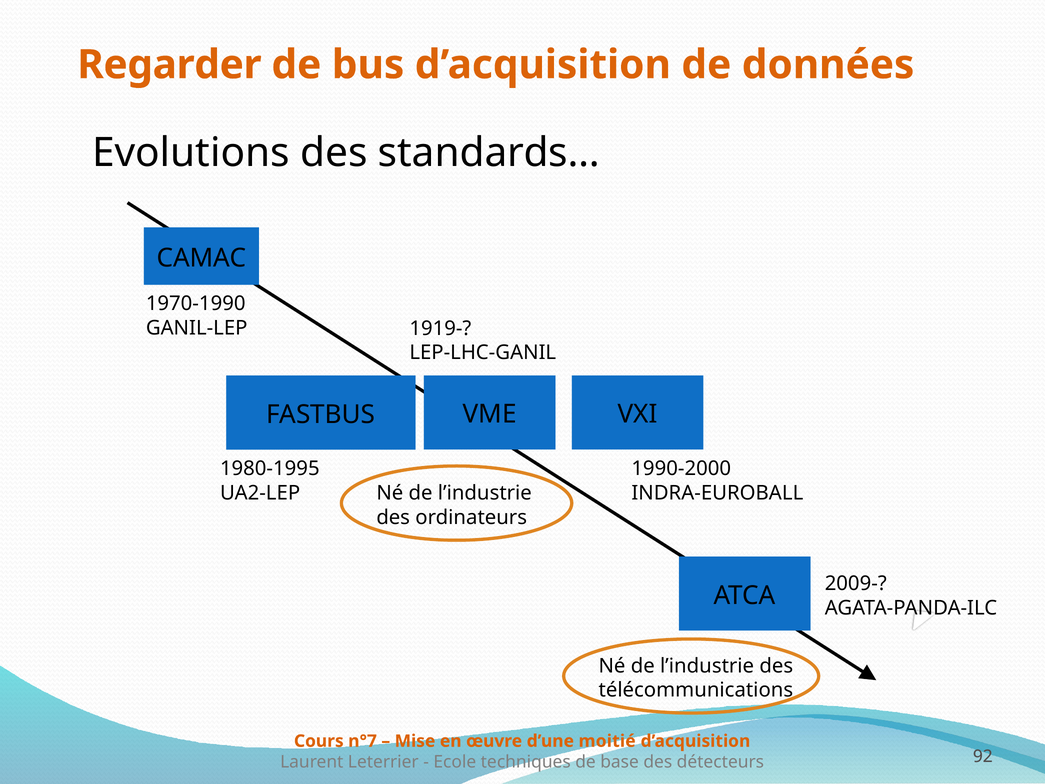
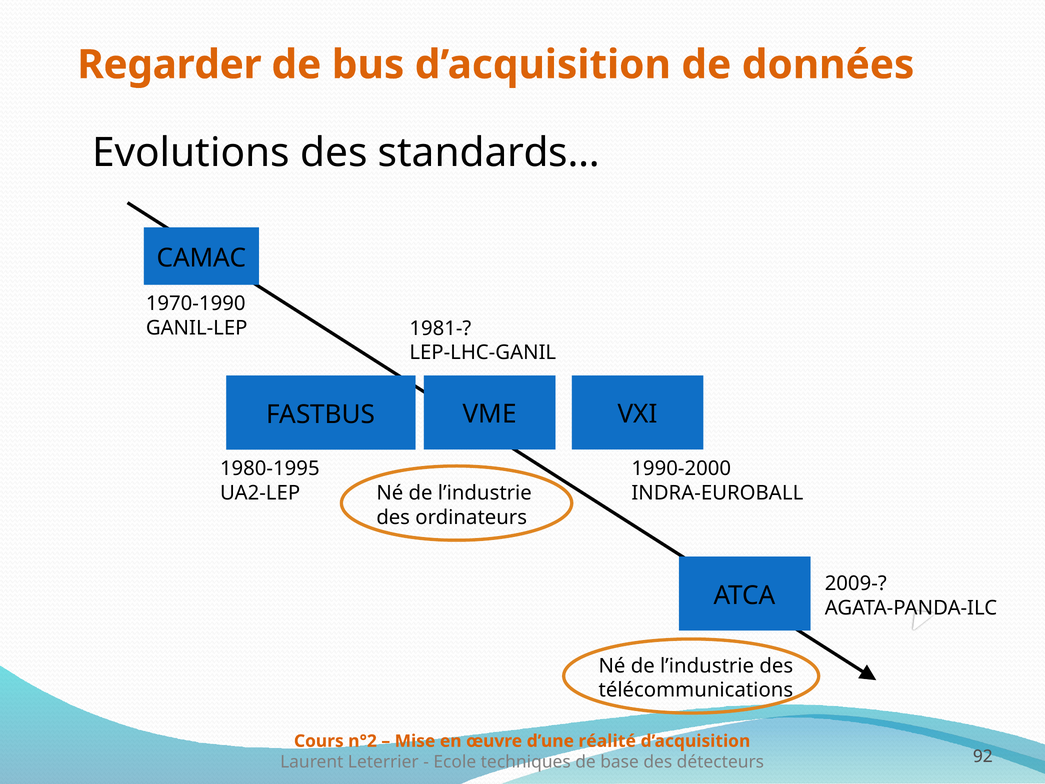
1919-: 1919- -> 1981-
n°7: n°7 -> n°2
moitié: moitié -> réalité
